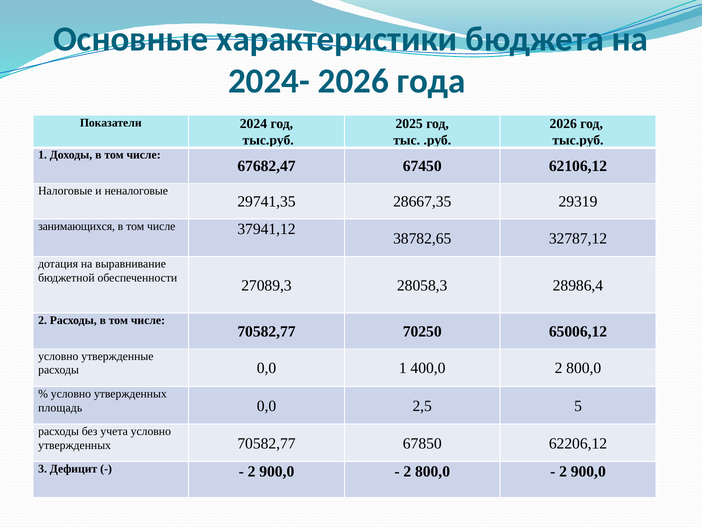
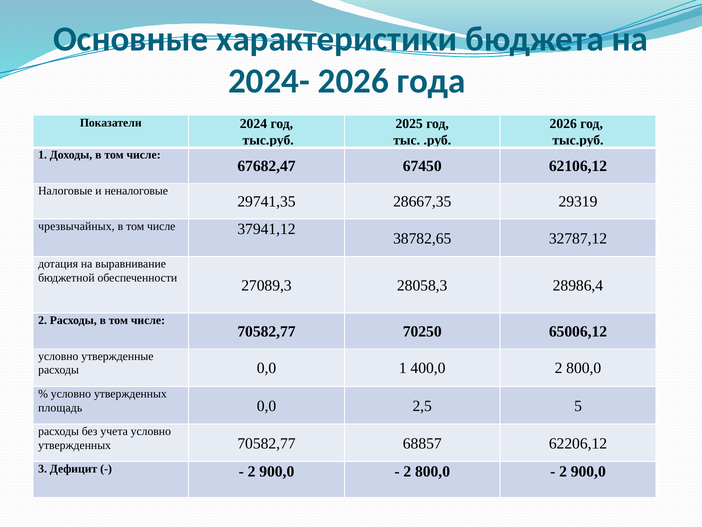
занимающихся: занимающихся -> чрезвычайных
67850: 67850 -> 68857
